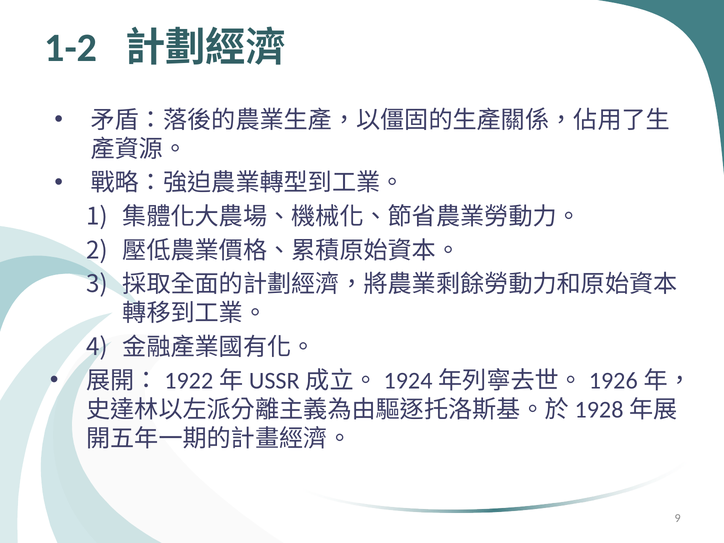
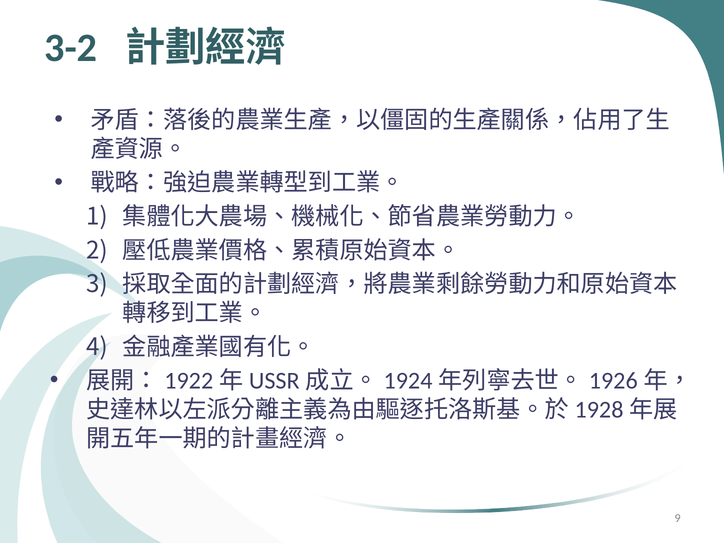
1-2: 1-2 -> 3-2
